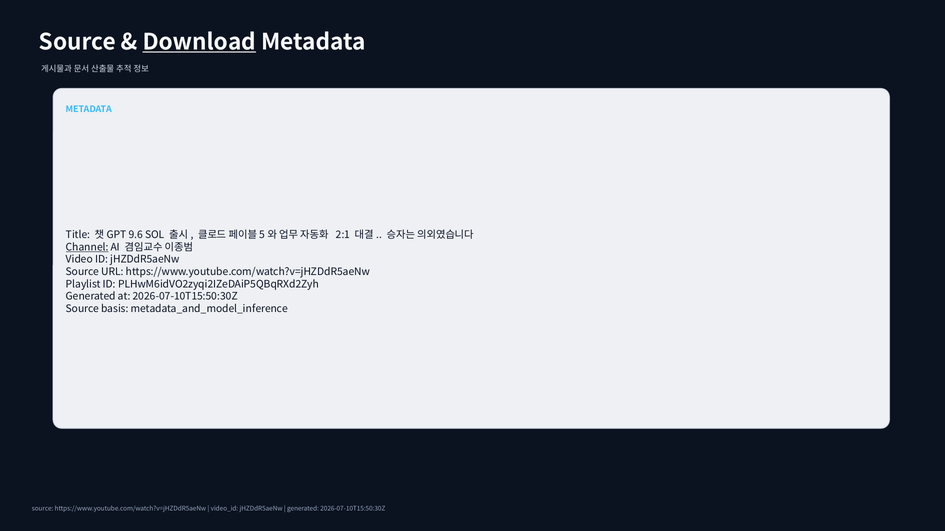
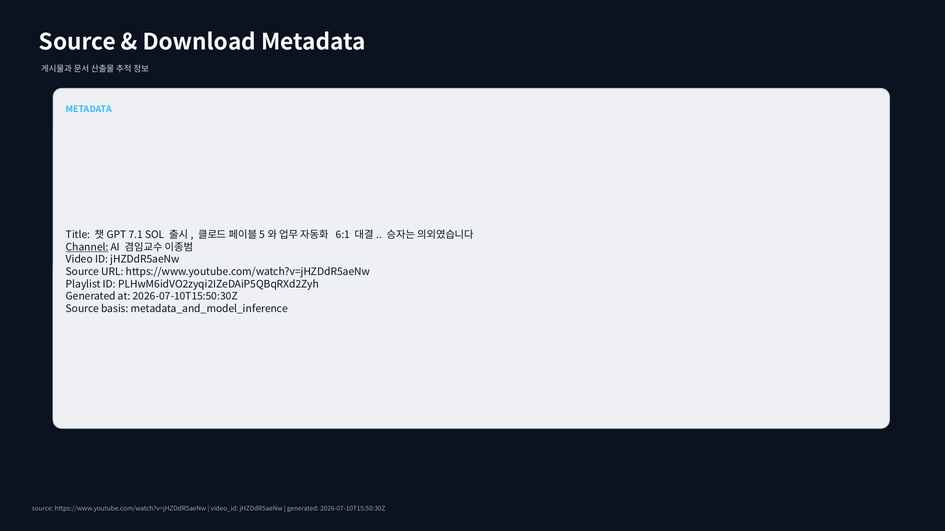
Download underline: present -> none
9.6: 9.6 -> 7.1
2:1: 2:1 -> 6:1
